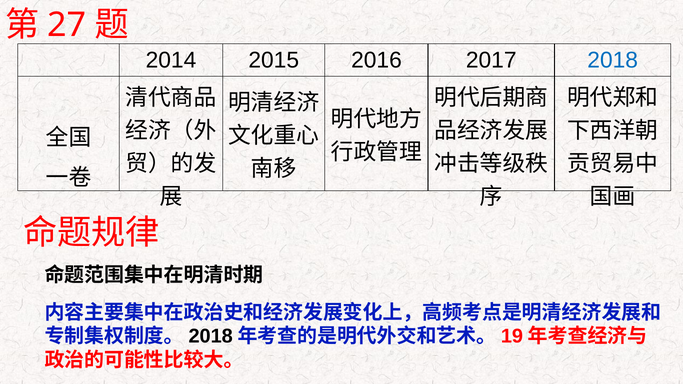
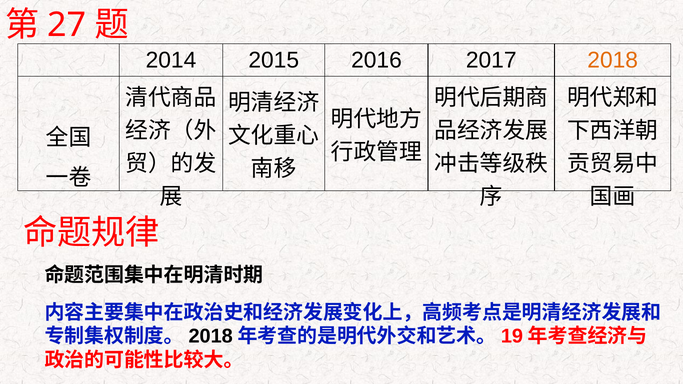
2018 at (613, 60) colour: blue -> orange
